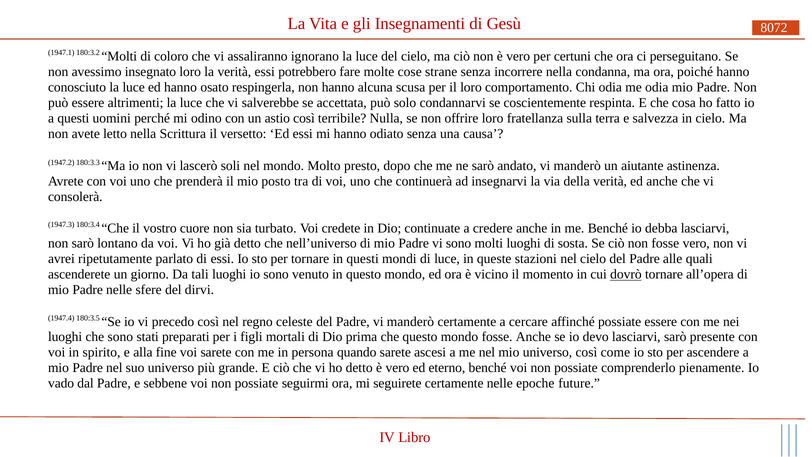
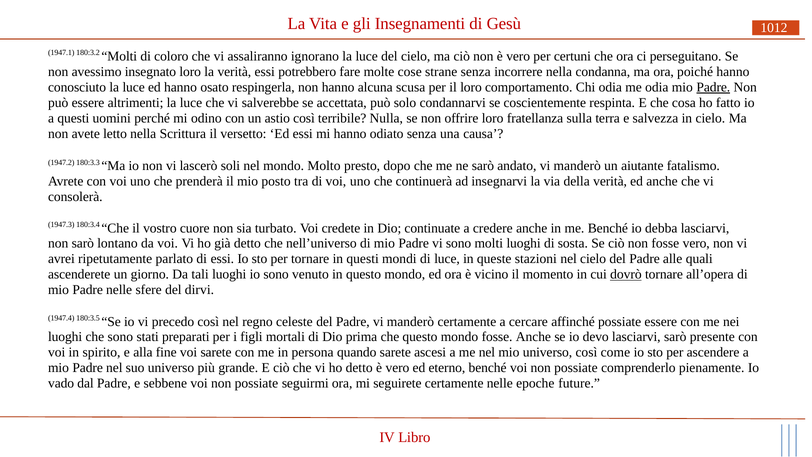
8072: 8072 -> 1012
Padre at (713, 87) underline: none -> present
astinenza: astinenza -> fatalismo
